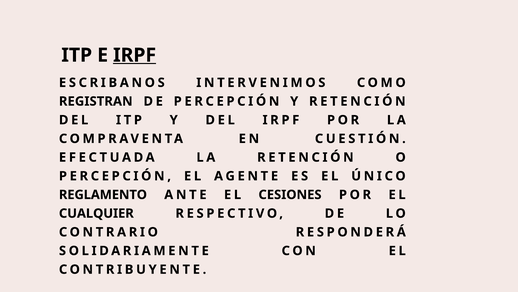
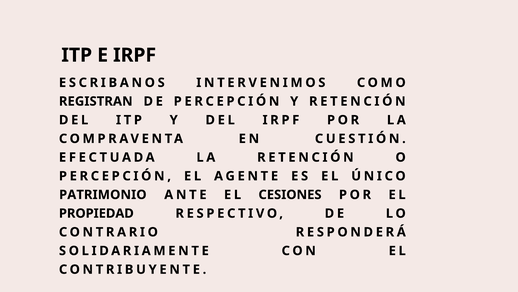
IRPF at (135, 55) underline: present -> none
REGLAMENTO: REGLAMENTO -> PATRIMONIO
CUALQUIER: CUALQUIER -> PROPIEDAD
